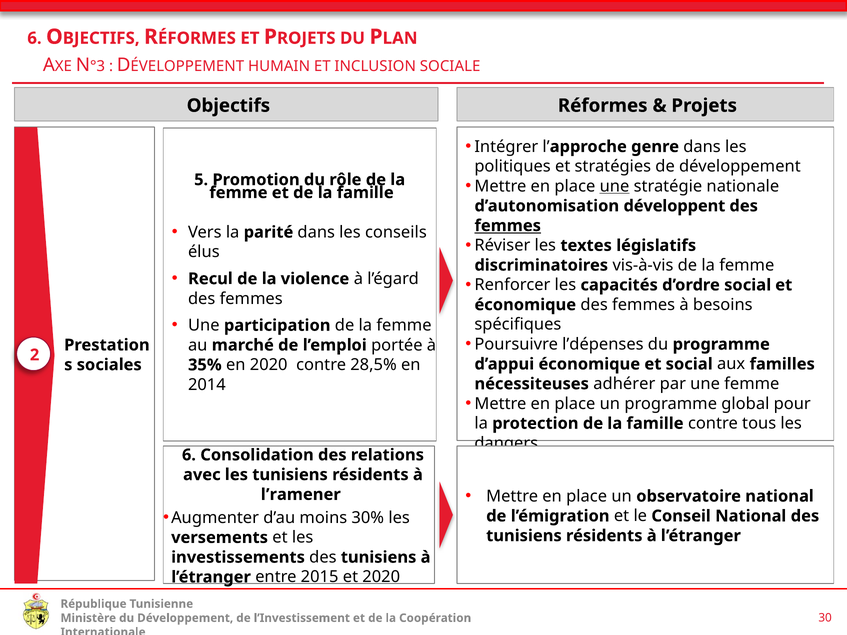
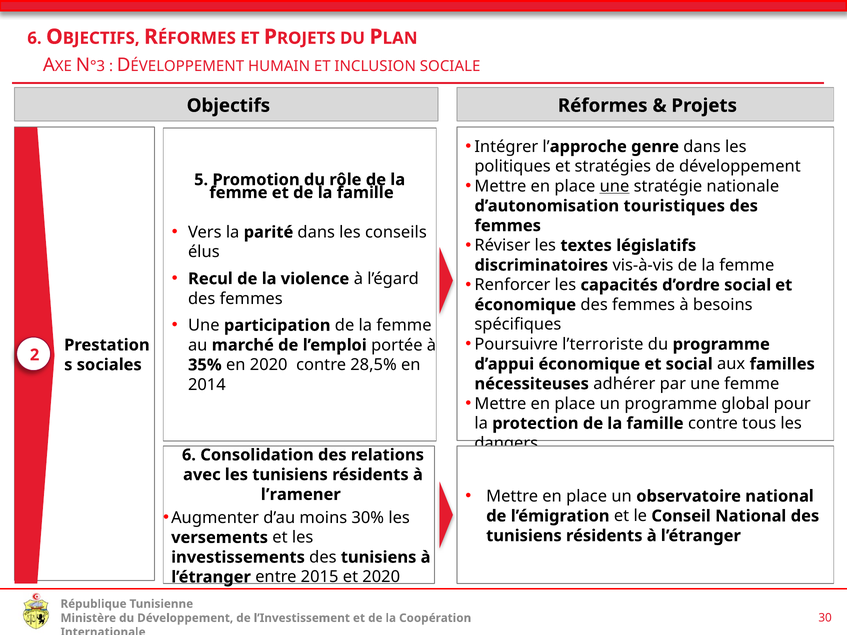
développent: développent -> touristiques
femmes at (508, 226) underline: present -> none
l’dépenses: l’dépenses -> l’terroriste
